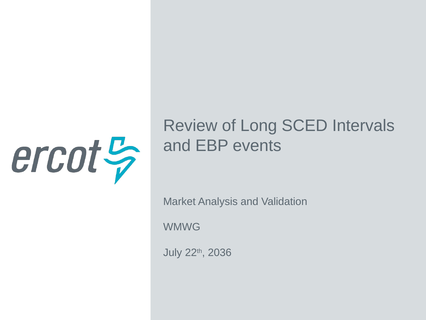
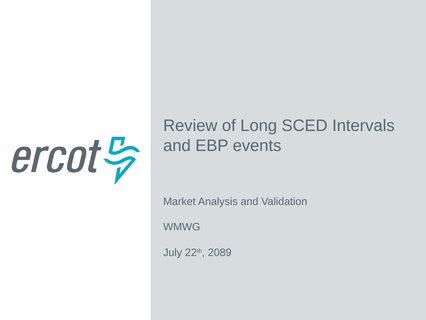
2036: 2036 -> 2089
